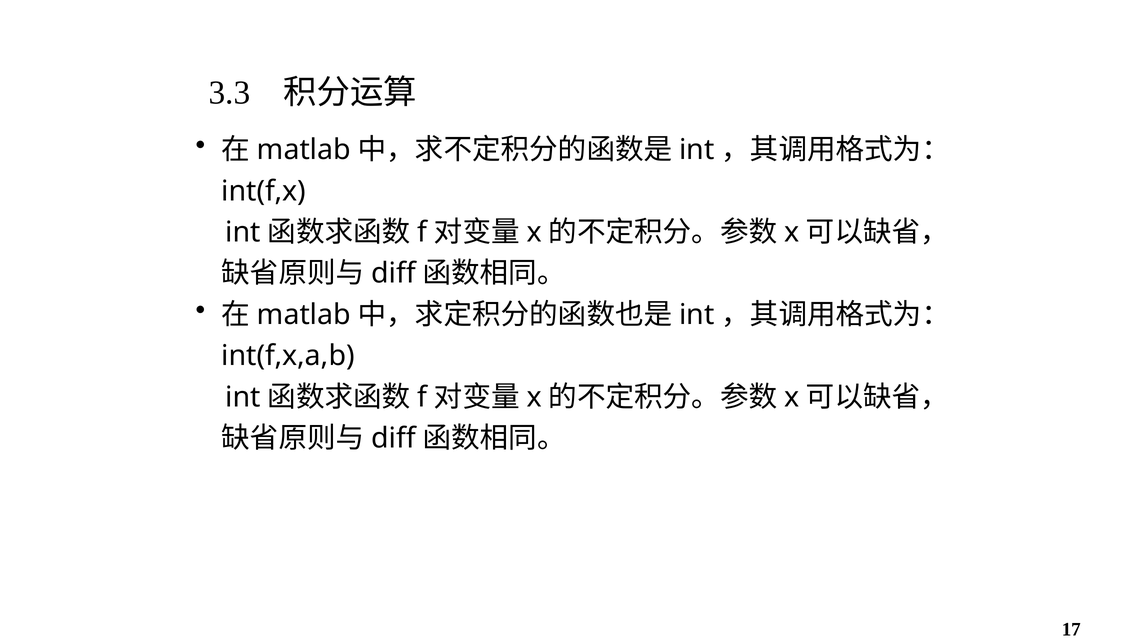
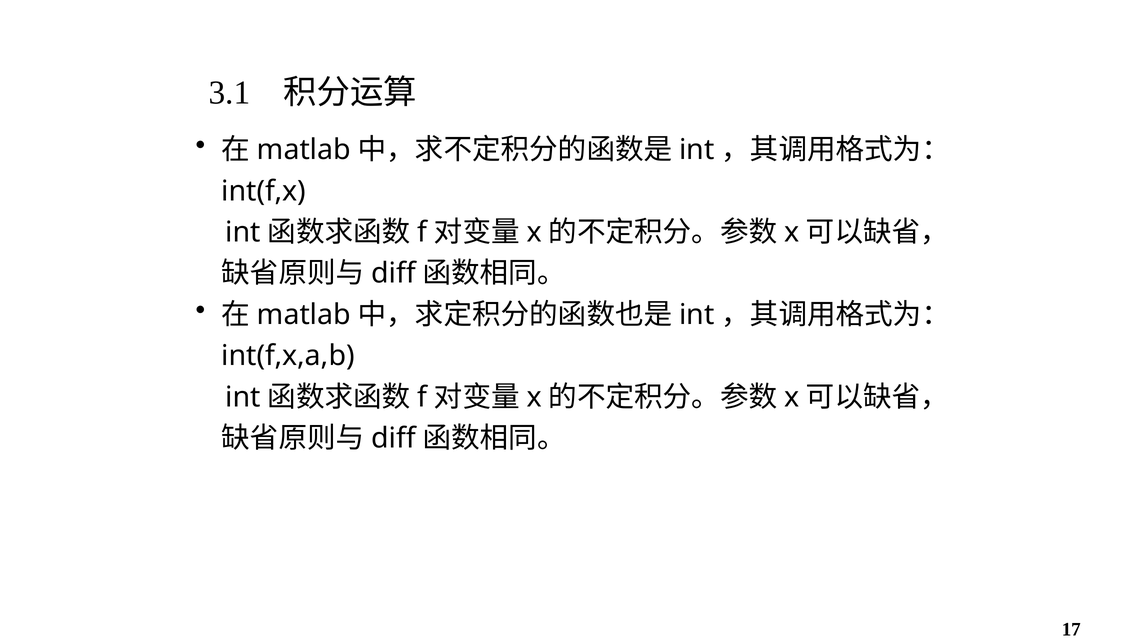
3.3: 3.3 -> 3.1
